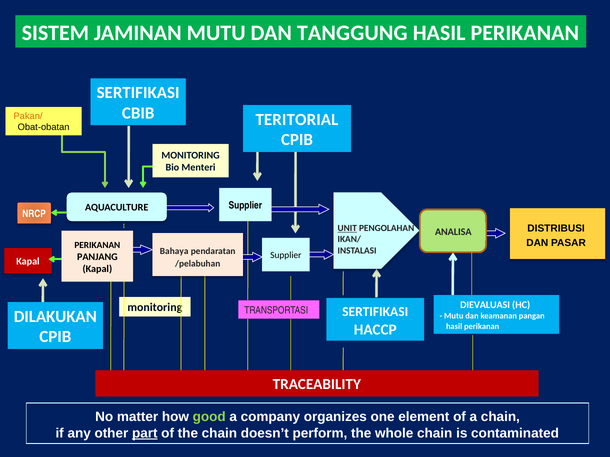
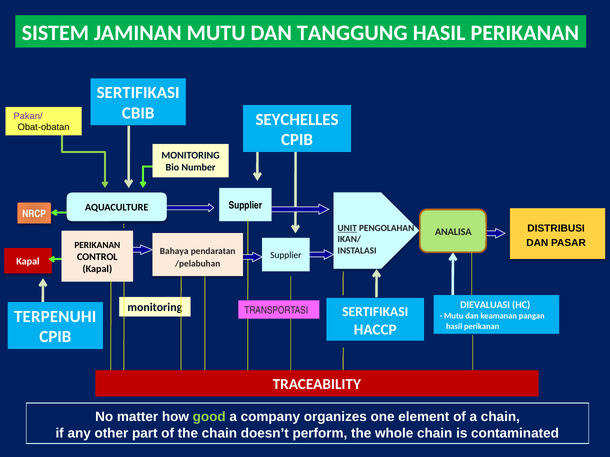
Pakan/ colour: orange -> purple
TERITORIAL: TERITORIAL -> SEYCHELLES
Menteri: Menteri -> Number
PANJANG: PANJANG -> CONTROL
DILAKUKAN: DILAKUKAN -> TERPENUHI
part underline: present -> none
